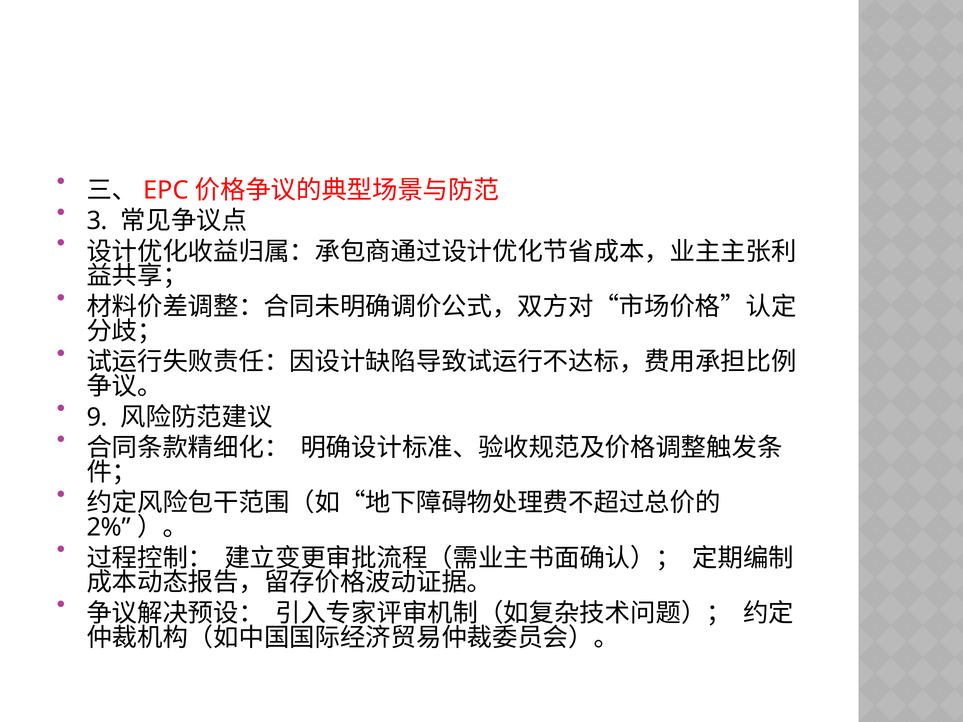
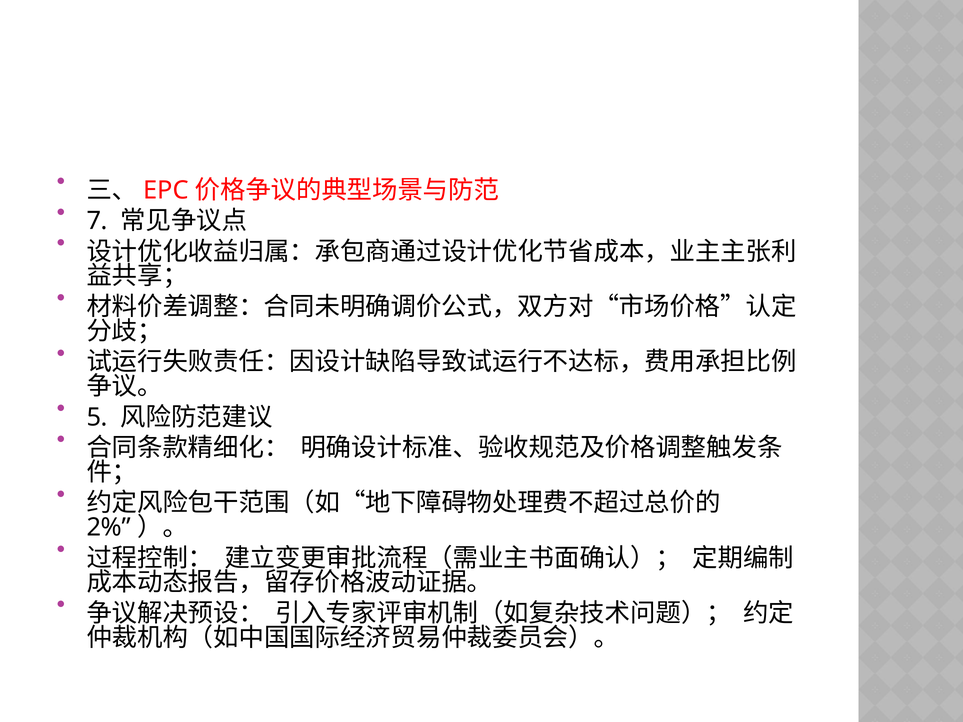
3: 3 -> 7
9: 9 -> 5
